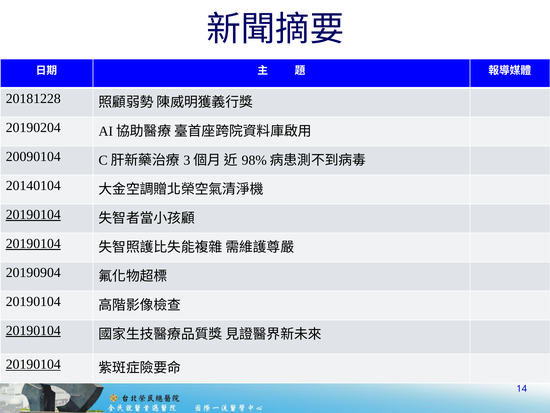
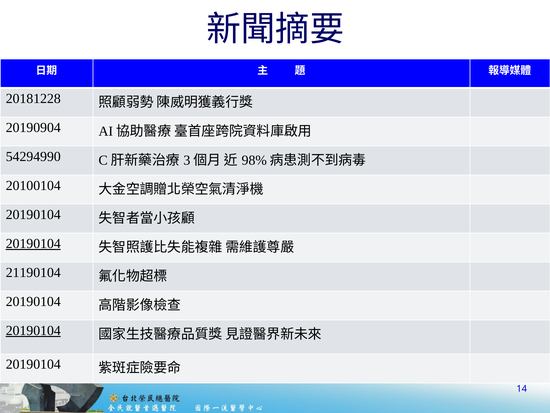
20190204: 20190204 -> 20190904
20090104: 20090104 -> 54294990
20140104: 20140104 -> 20100104
20190104 at (33, 214) underline: present -> none
20190904: 20190904 -> 21190104
20190104 at (33, 364) underline: present -> none
